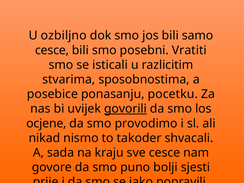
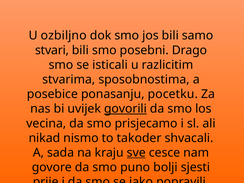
cesce at (52, 50): cesce -> stvari
Vratiti: Vratiti -> Drago
ocjene at (46, 123): ocjene -> vecina
provodimo: provodimo -> prisjecamo
sve underline: none -> present
